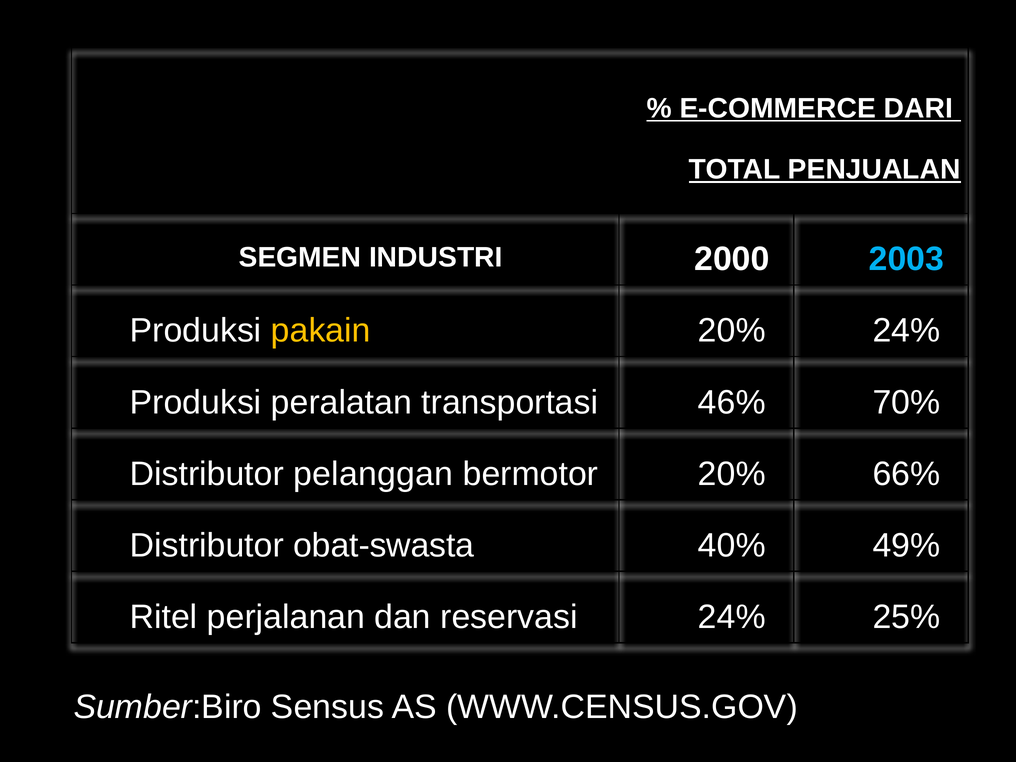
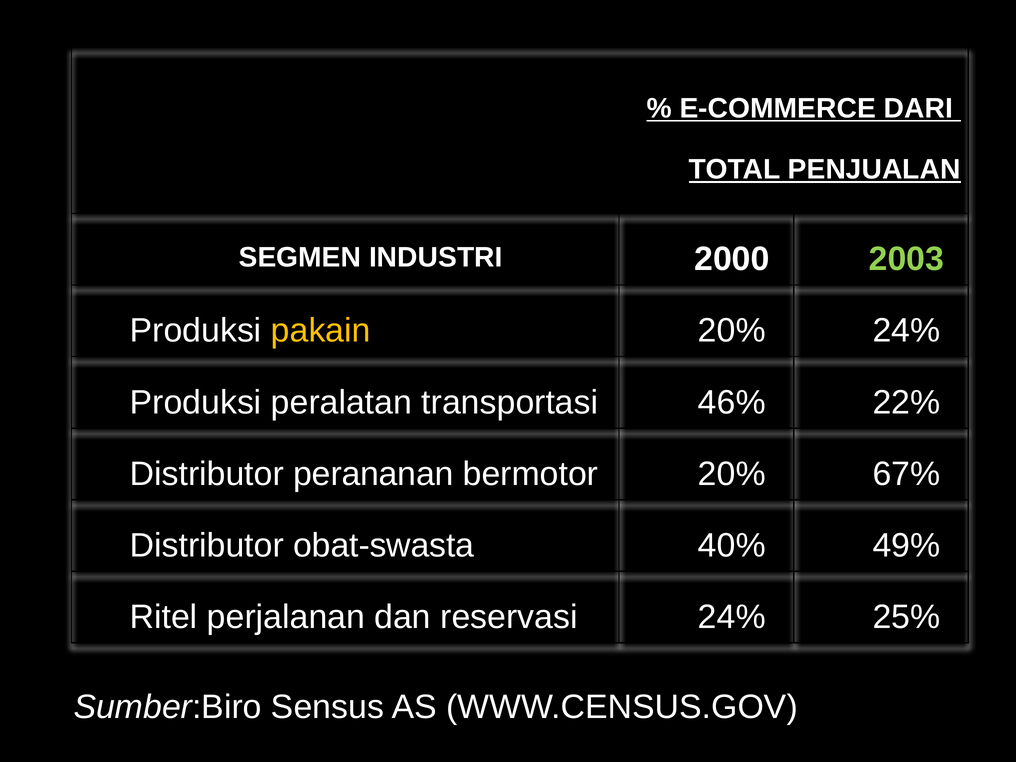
2003 colour: light blue -> light green
70%: 70% -> 22%
pelanggan: pelanggan -> perananan
66%: 66% -> 67%
